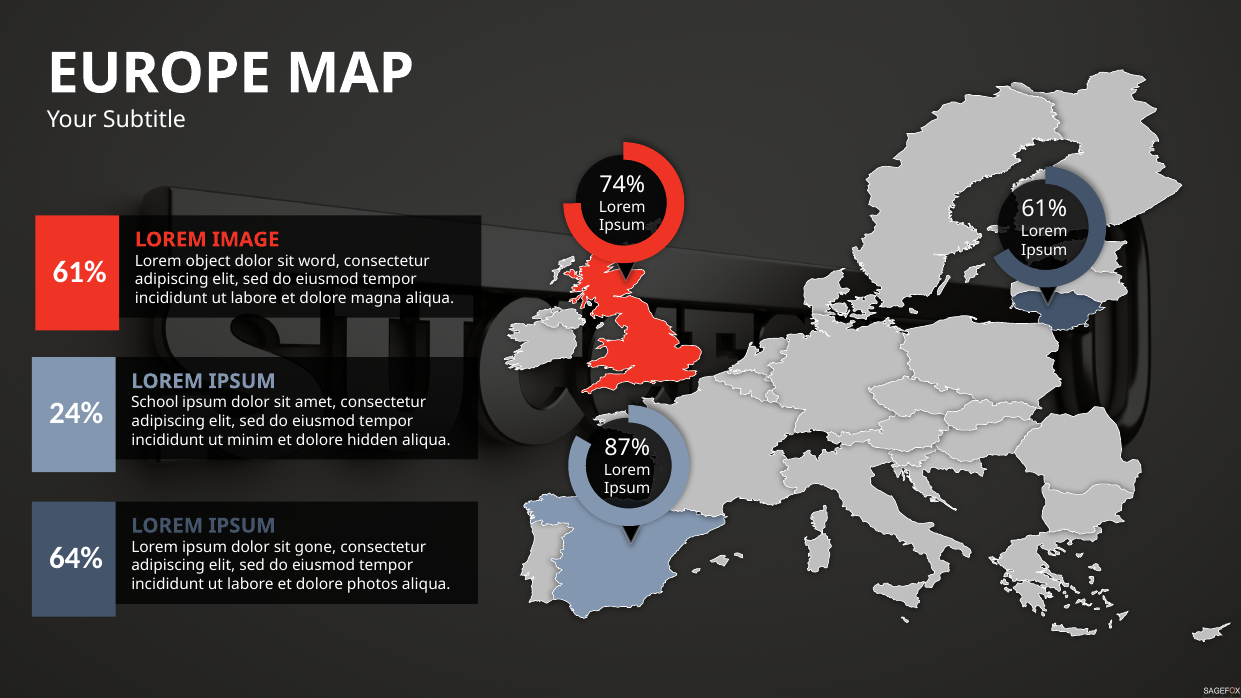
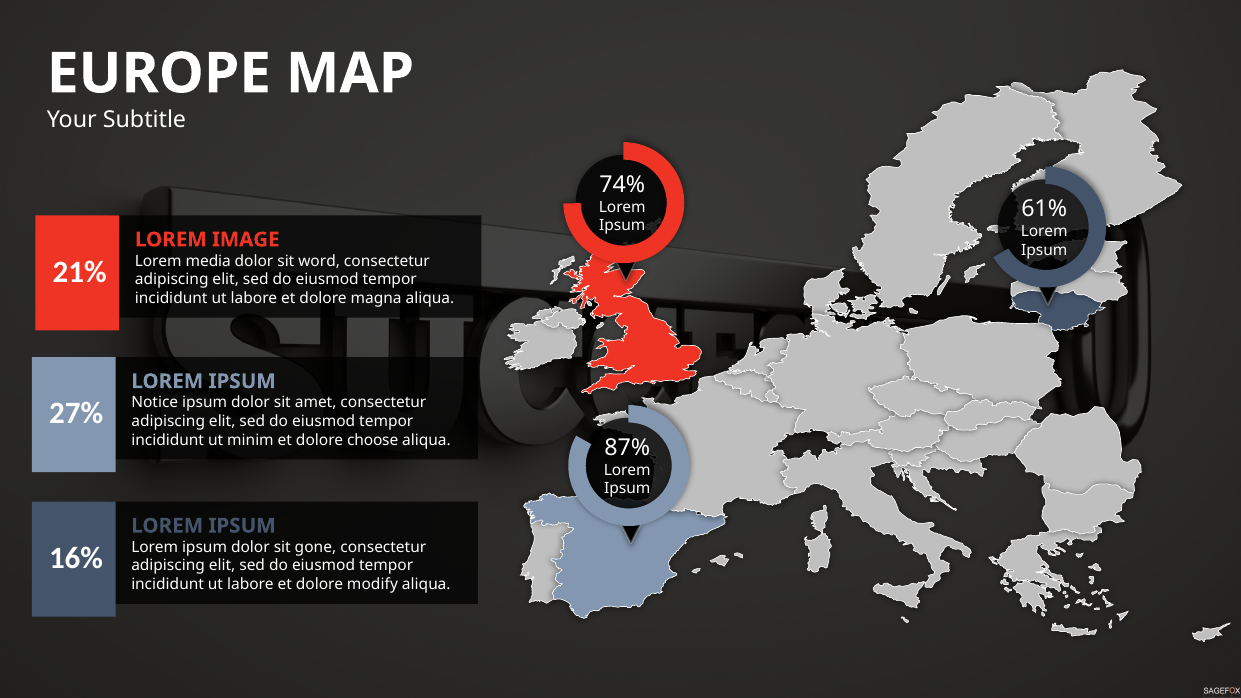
object: object -> media
61% at (80, 272): 61% -> 21%
School: School -> Notice
24%: 24% -> 27%
hidden: hidden -> choose
64%: 64% -> 16%
photos: photos -> modify
